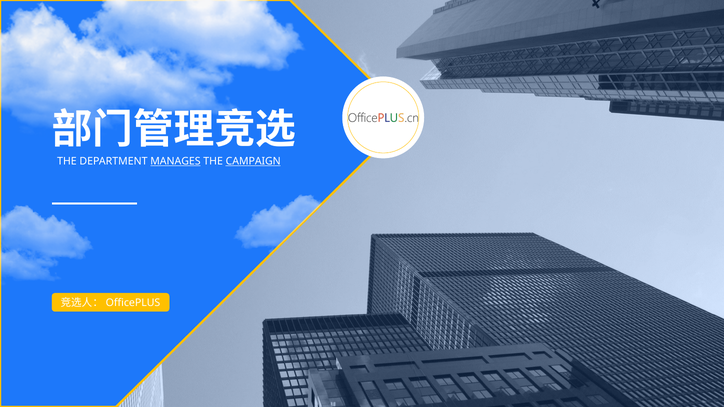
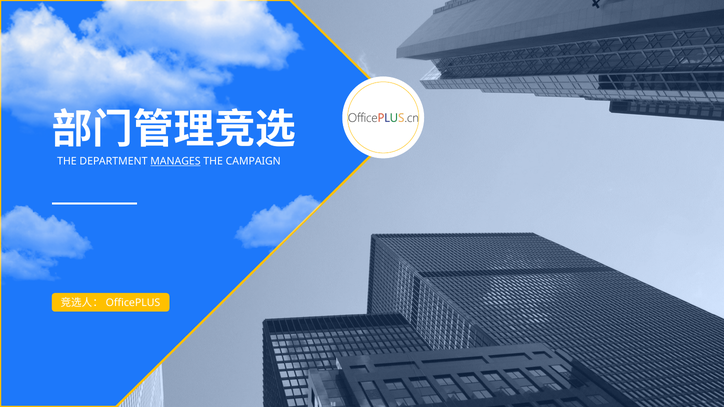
CAMPAIGN underline: present -> none
